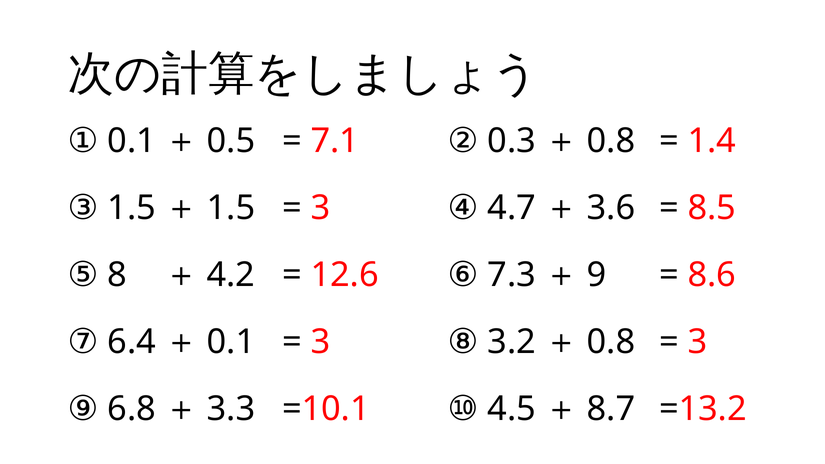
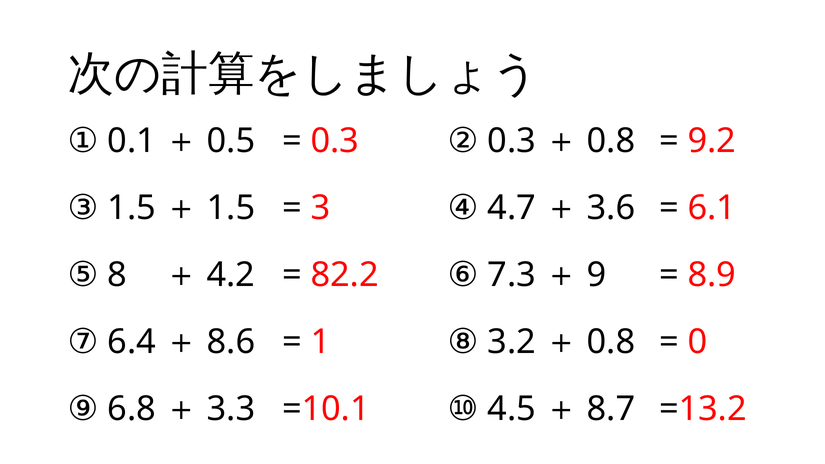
7.1 at (335, 141): 7.1 -> 0.3
1.4: 1.4 -> 9.2
8.5: 8.5 -> 6.1
12.6: 12.6 -> 82.2
8.6: 8.6 -> 8.9
0.1 at (231, 342): 0.1 -> 8.6
3 at (321, 342): 3 -> 1
3 at (697, 342): 3 -> 0
